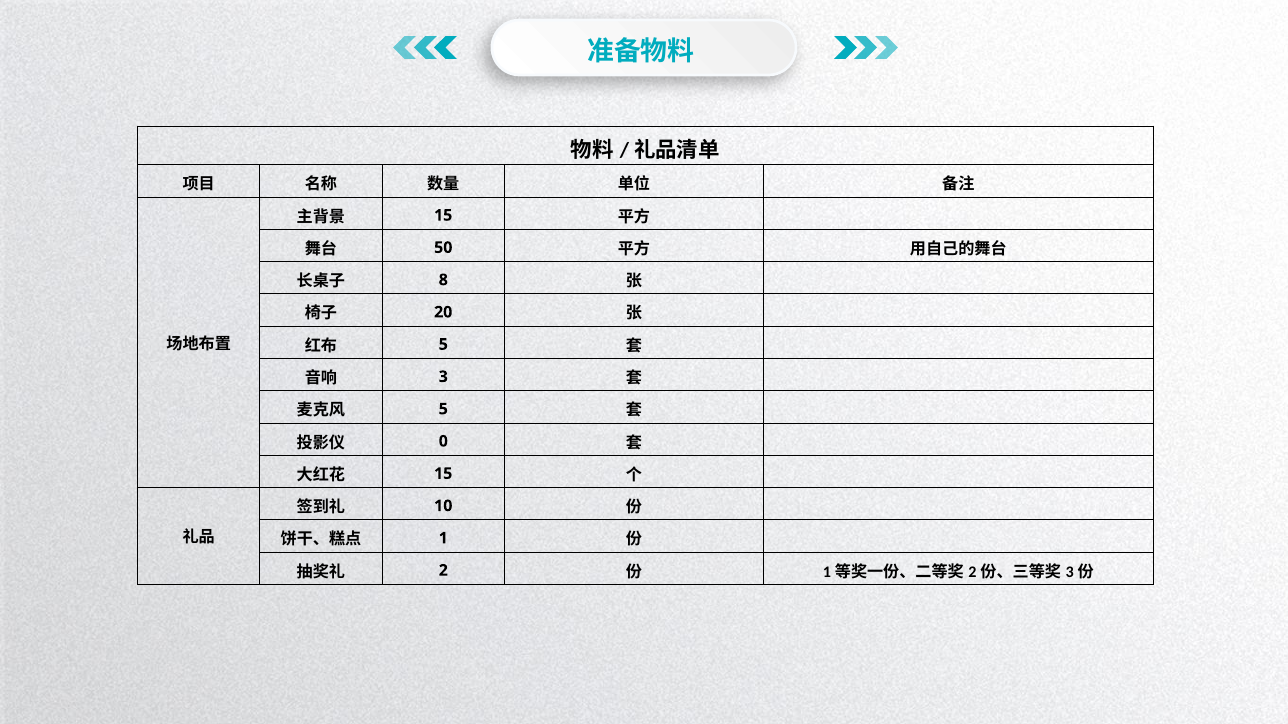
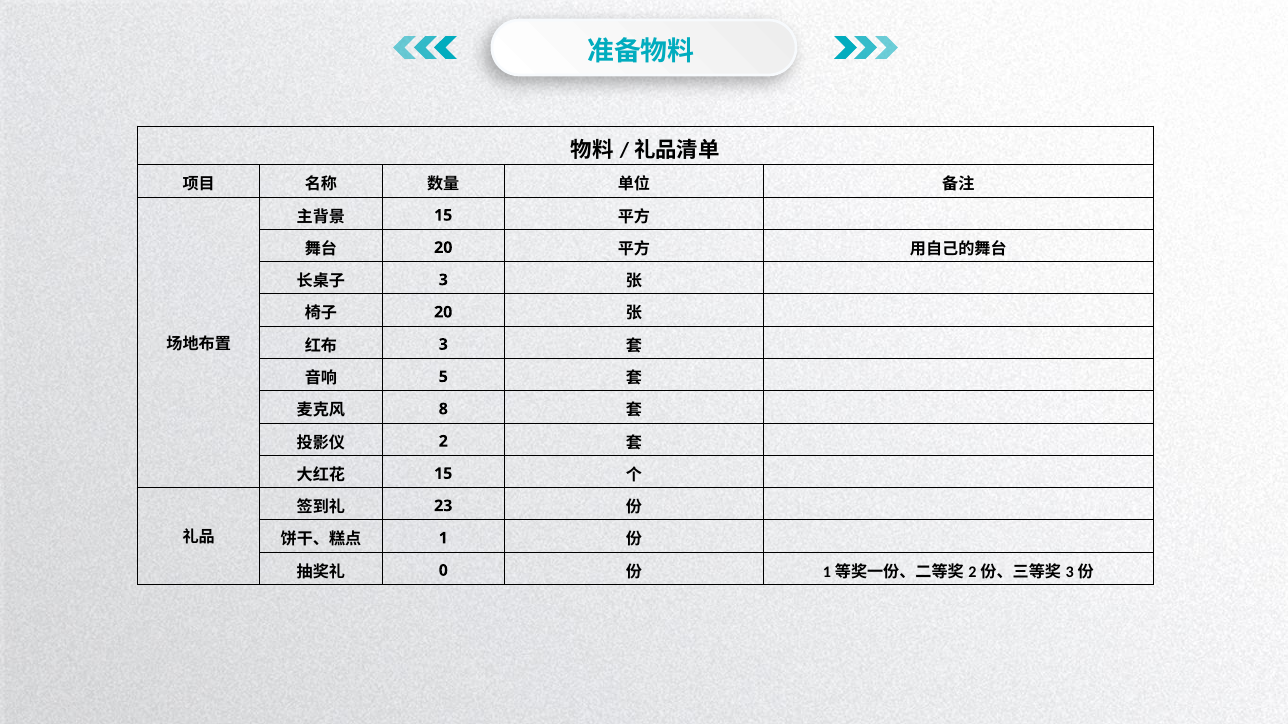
50 at (443, 248): 50 -> 20
8 at (443, 280): 8 -> 3
5 at (443, 345): 5 -> 3
3: 3 -> 5
5 at (443, 409): 5 -> 8
0: 0 -> 2
10: 10 -> 23
2: 2 -> 0
